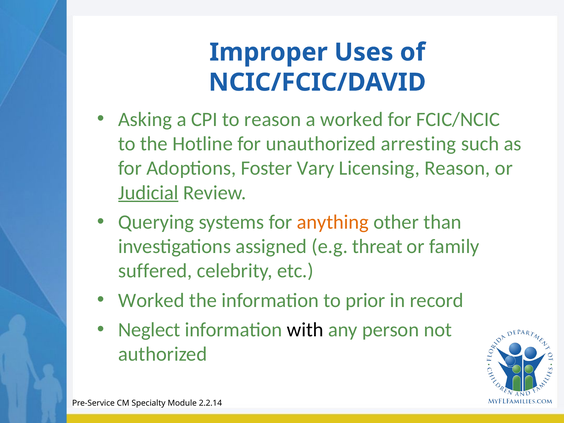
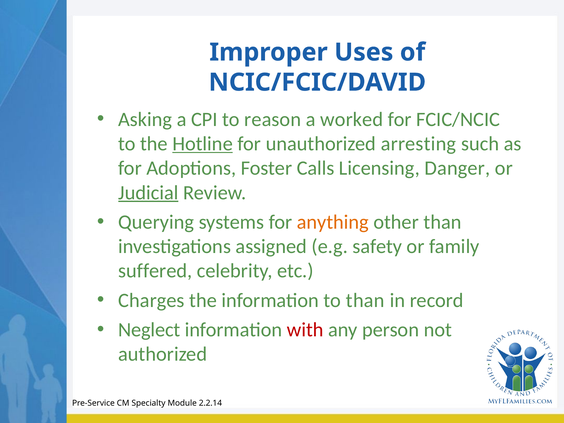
Hotline underline: none -> present
Vary: Vary -> Calls
Licensing Reason: Reason -> Danger
threat: threat -> safety
Worked at (151, 300): Worked -> Charges
to prior: prior -> than
with colour: black -> red
